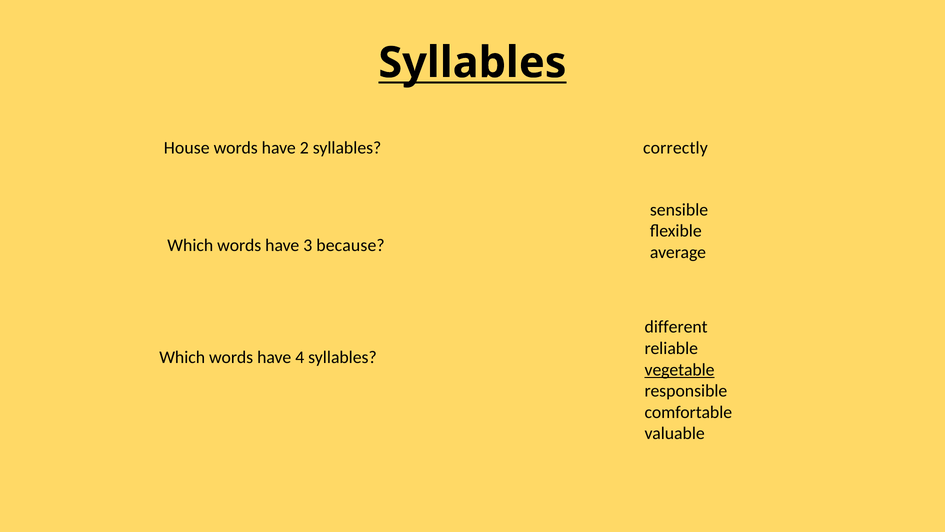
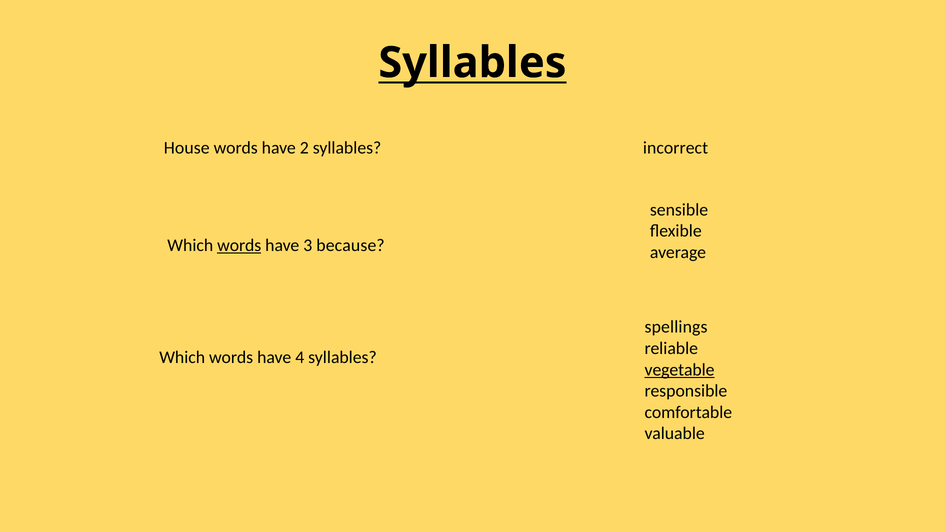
correctly: correctly -> incorrect
words at (239, 245) underline: none -> present
different: different -> spellings
